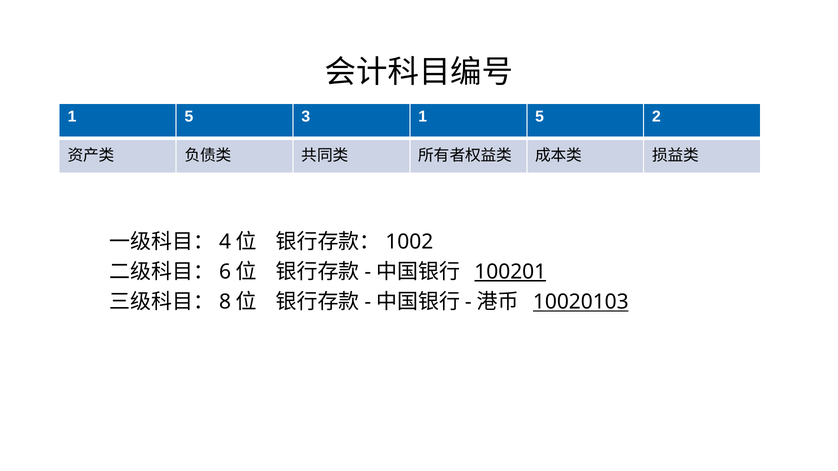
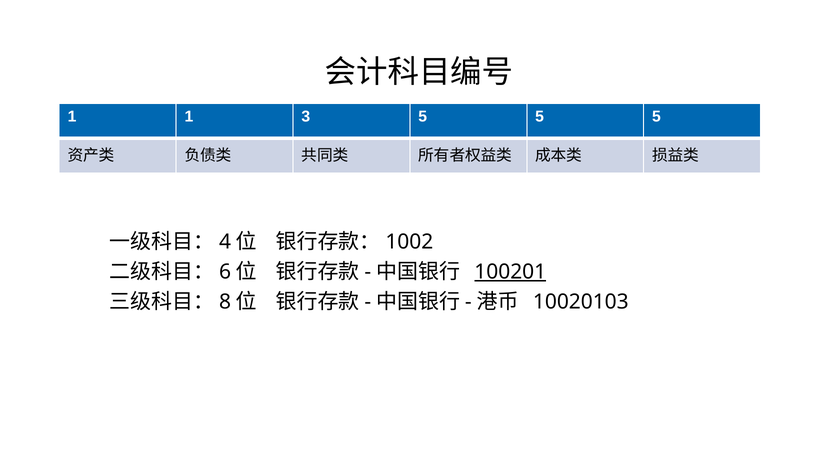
5 at (189, 117): 5 -> 1
3 1: 1 -> 5
2 at (656, 117): 2 -> 5
10020103 underline: present -> none
